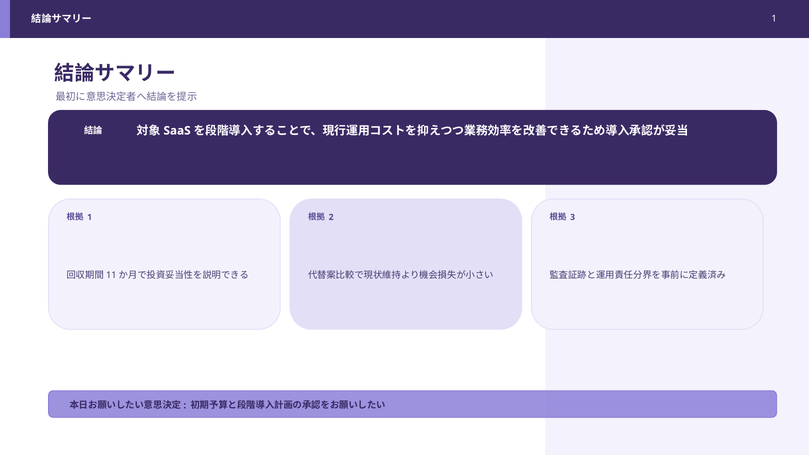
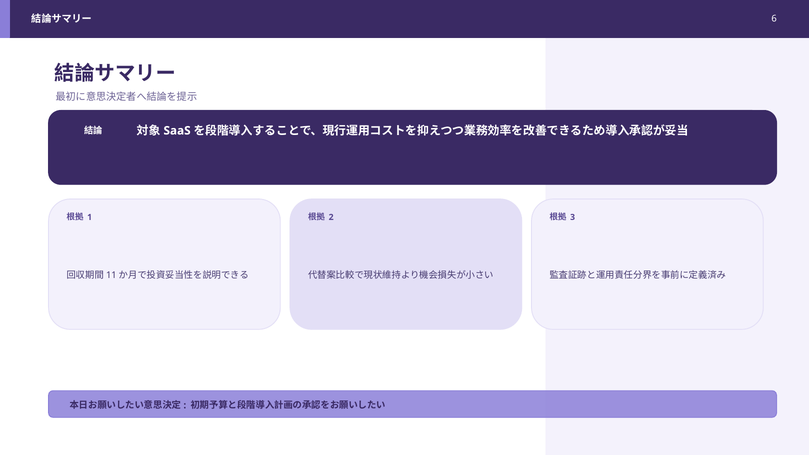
1 at (774, 19): 1 -> 6
